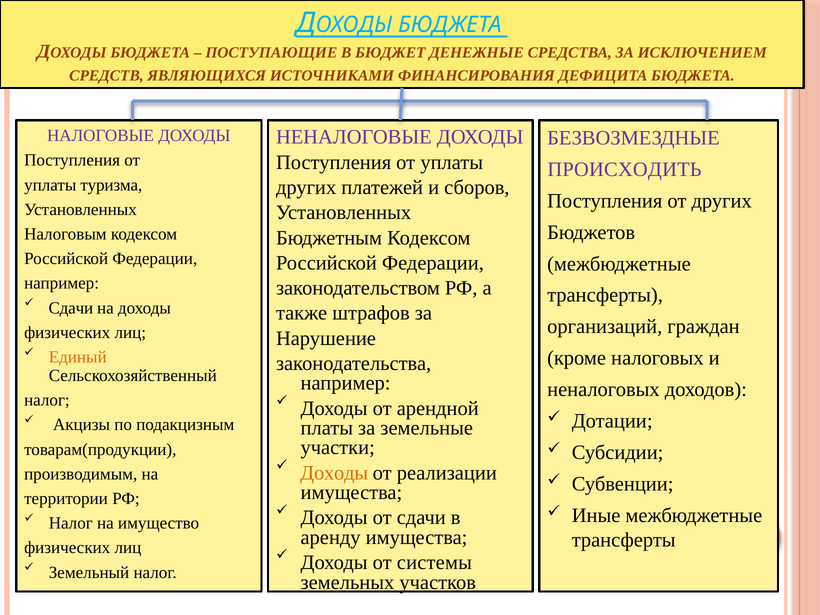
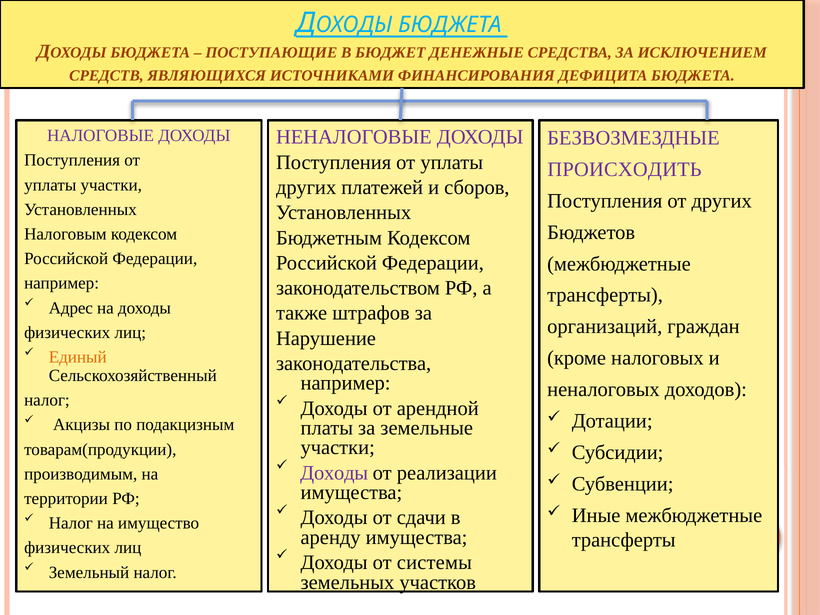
уплаты туризма: туризма -> участки
Сдачи at (71, 308): Сдачи -> Адрес
Доходы at (334, 473) colour: orange -> purple
